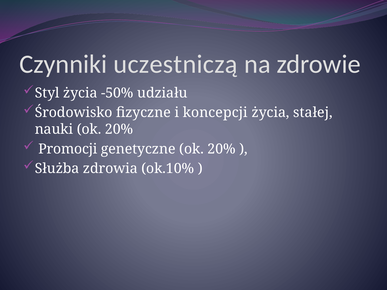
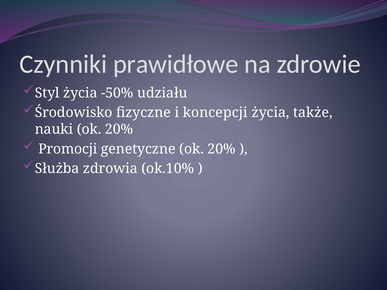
uczestniczą: uczestniczą -> prawidłowe
stałej: stałej -> także
